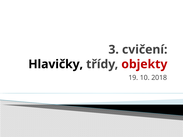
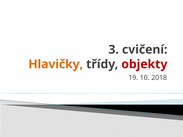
Hlavičky colour: black -> orange
